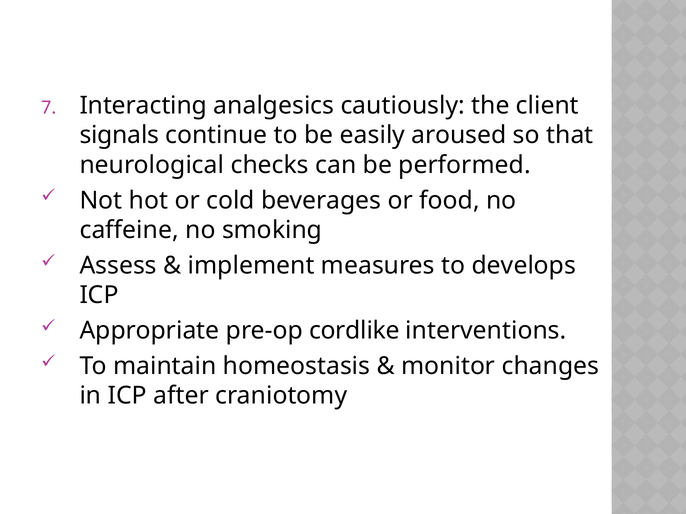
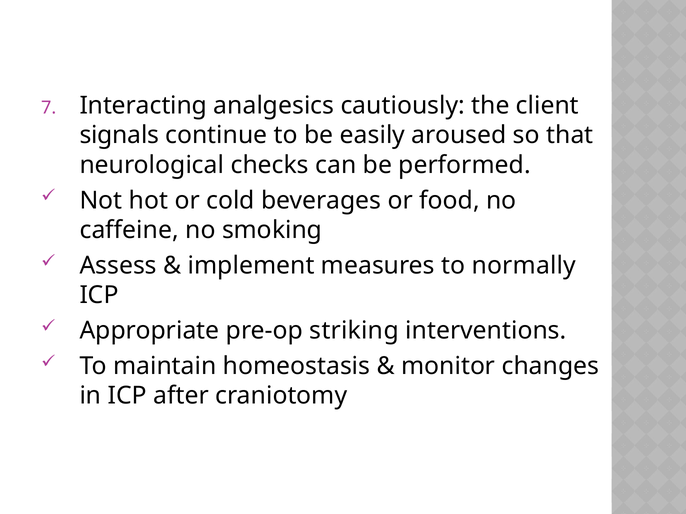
develops: develops -> normally
cordlike: cordlike -> striking
